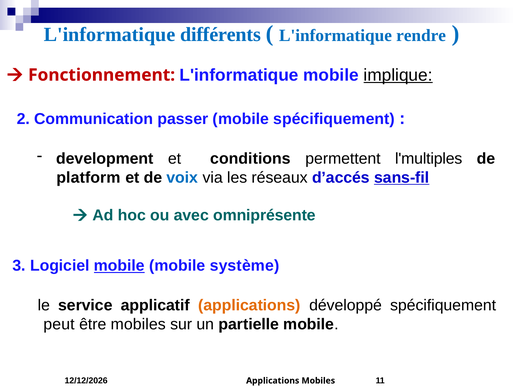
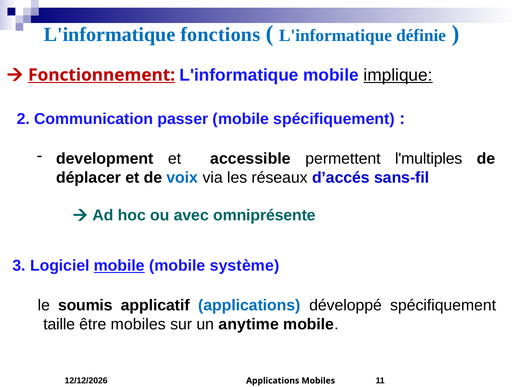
différents: différents -> fonctions
rendre: rendre -> définie
Fonctionnement underline: none -> present
conditions: conditions -> accessible
platform: platform -> déplacer
sans-fil underline: present -> none
service: service -> soumis
applications at (249, 306) colour: orange -> blue
peut: peut -> taille
partielle: partielle -> anytime
